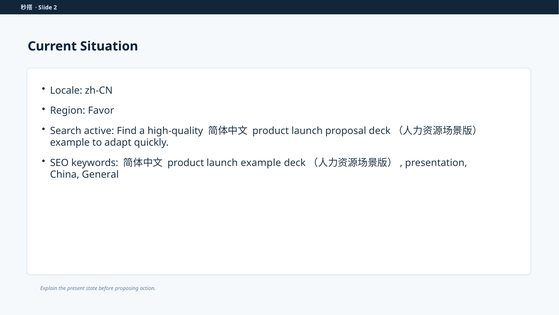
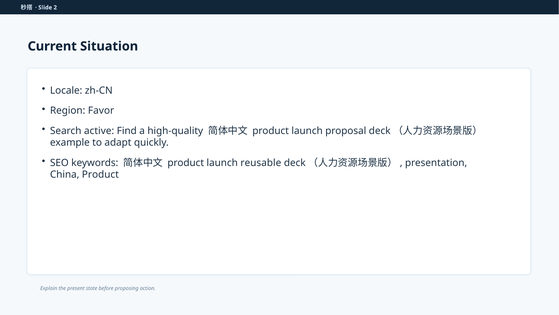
launch example: example -> reusable
China General: General -> Product
